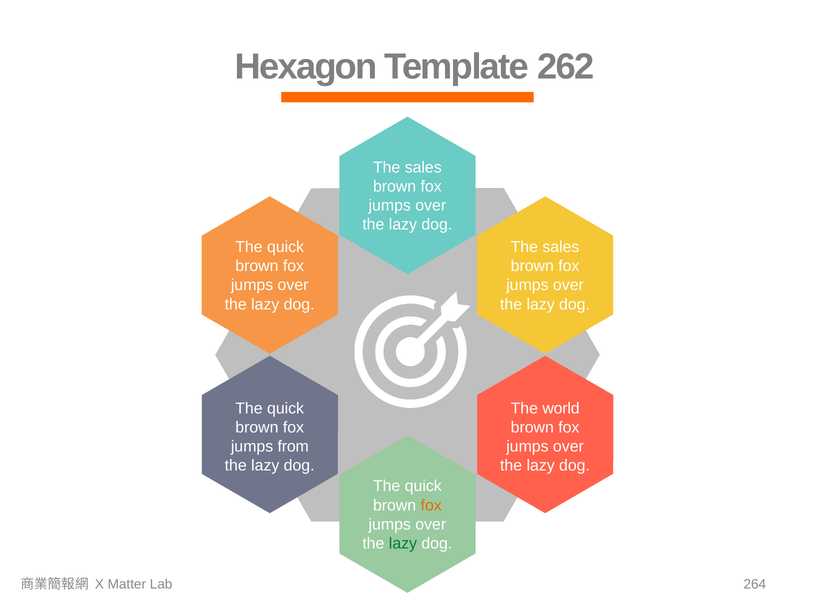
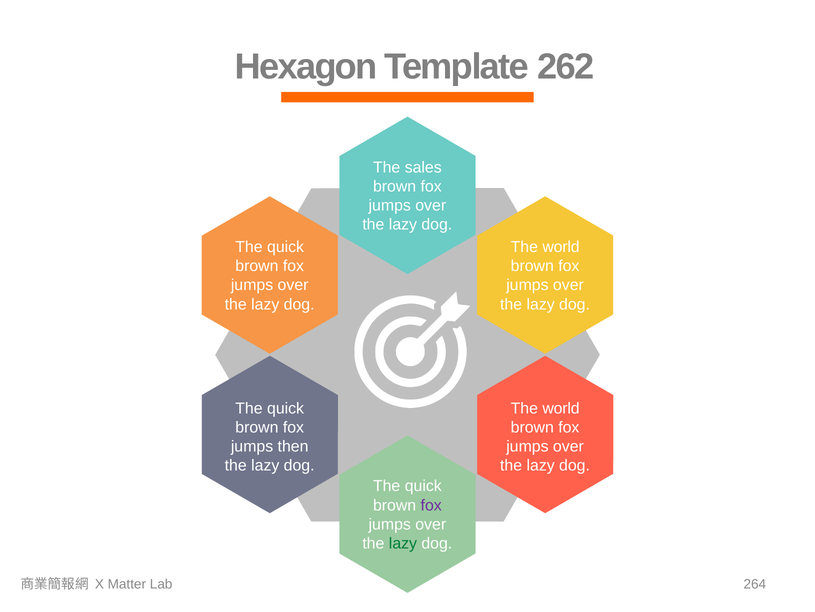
sales at (561, 247): sales -> world
from: from -> then
fox at (431, 505) colour: orange -> purple
